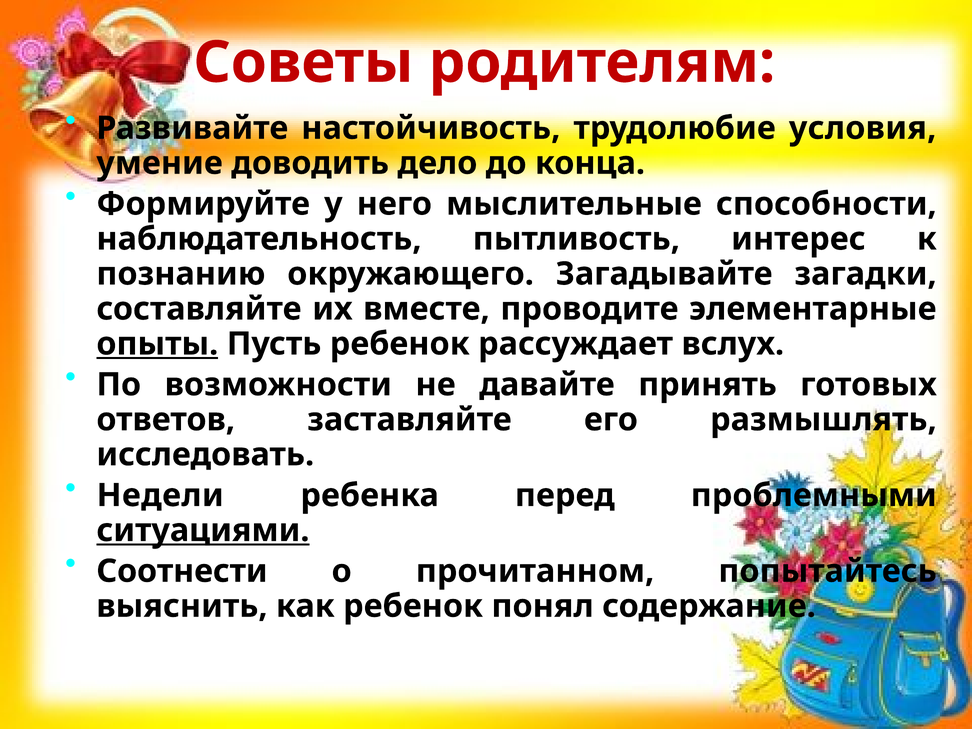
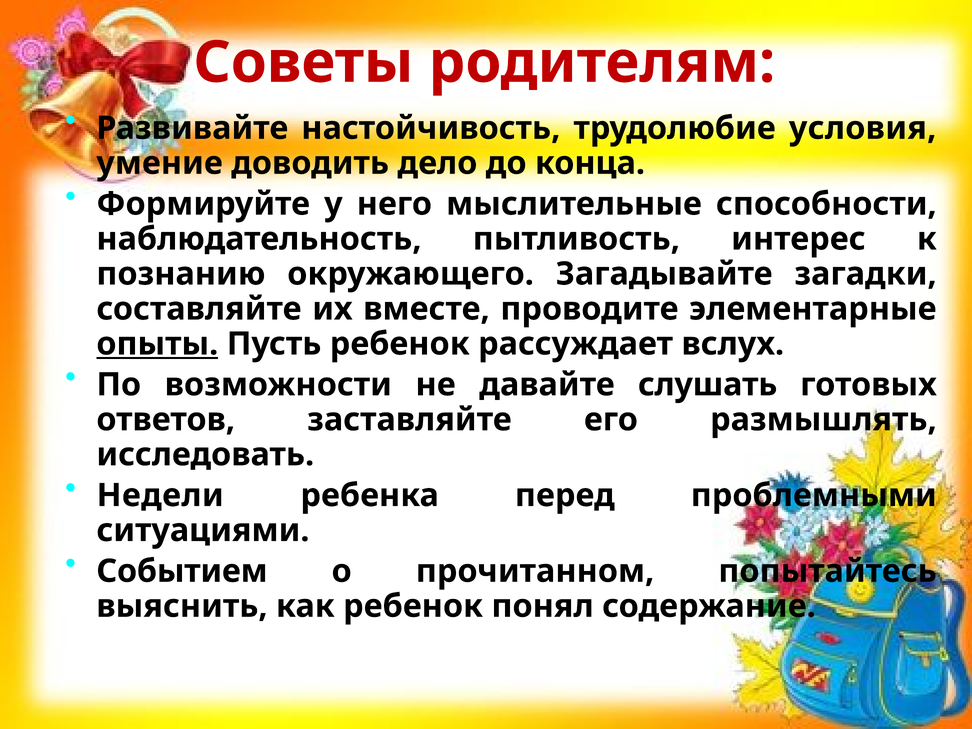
принять: принять -> слушать
ситуациями underline: present -> none
Соотнести: Соотнести -> Событием
